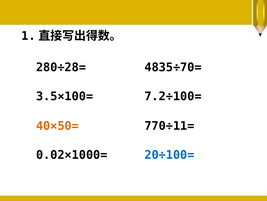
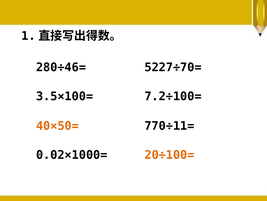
280÷28=: 280÷28= -> 280÷46=
4835÷70=: 4835÷70= -> 5227÷70=
20÷100= colour: blue -> orange
